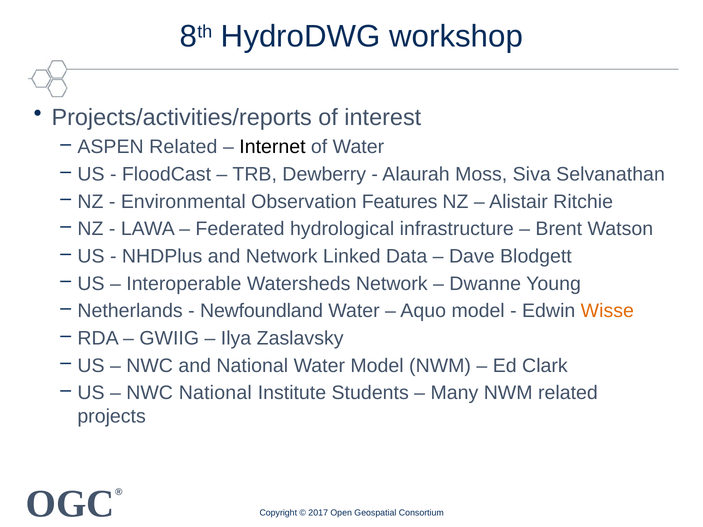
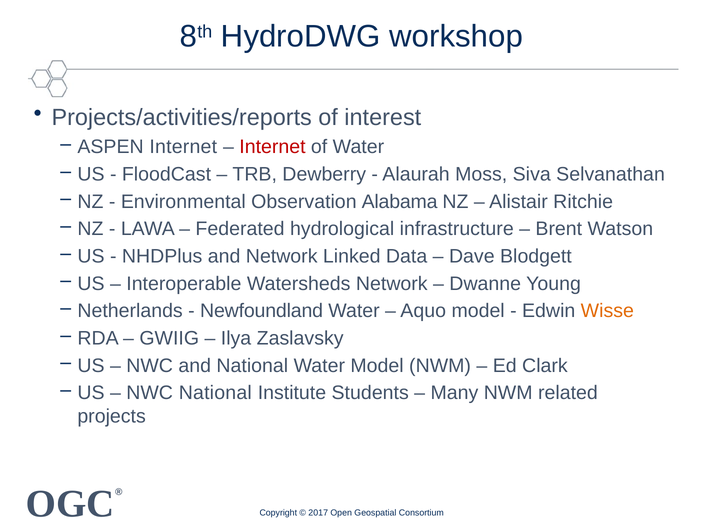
ASPEN Related: Related -> Internet
Internet at (272, 147) colour: black -> red
Features: Features -> Alabama
